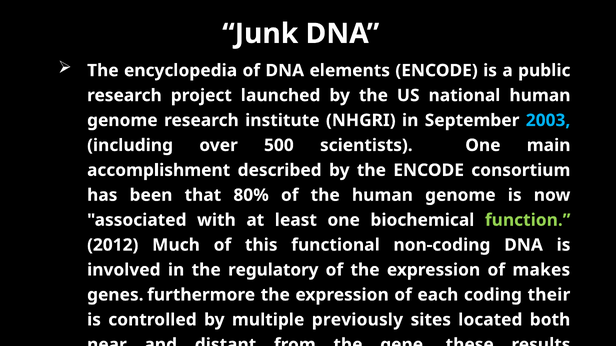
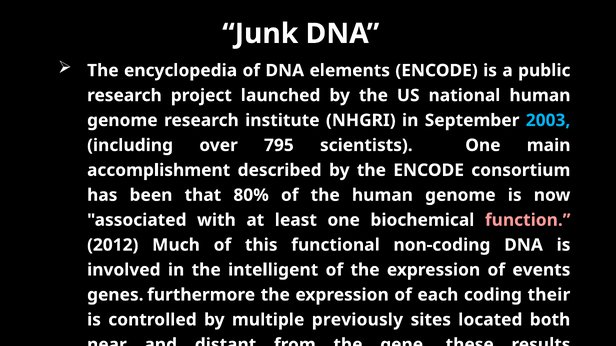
500: 500 -> 795
function colour: light green -> pink
regulatory: regulatory -> intelligent
makes: makes -> events
